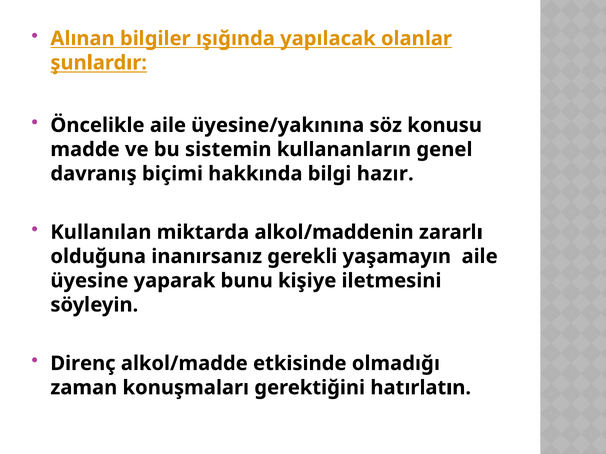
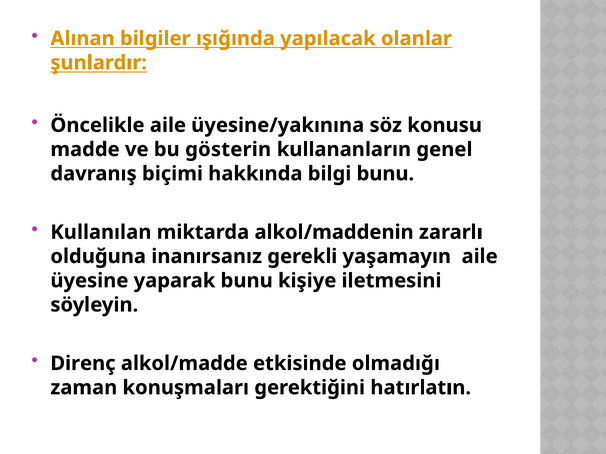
sistemin: sistemin -> gösterin
bilgi hazır: hazır -> bunu
